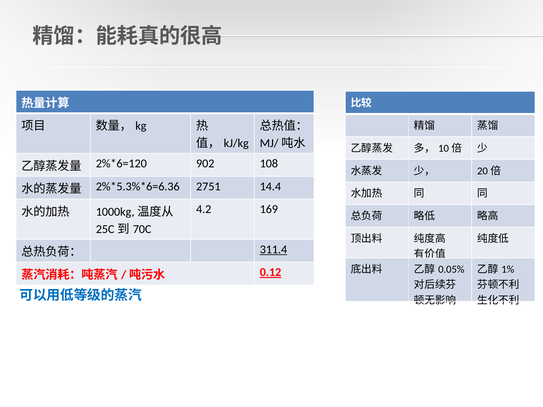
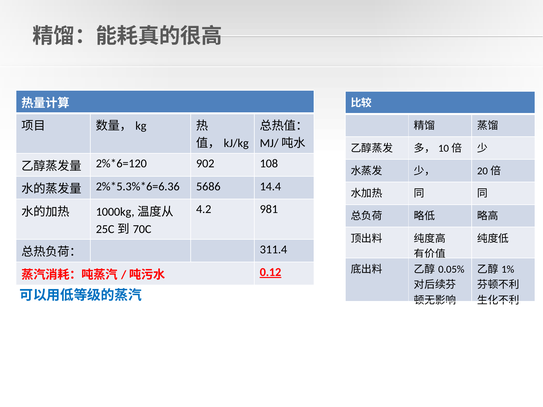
2751: 2751 -> 5686
169: 169 -> 981
311.4 underline: present -> none
